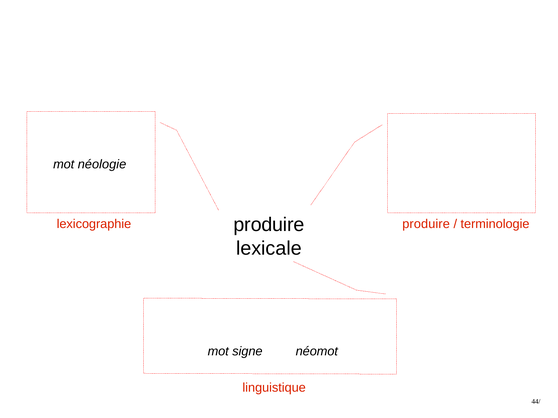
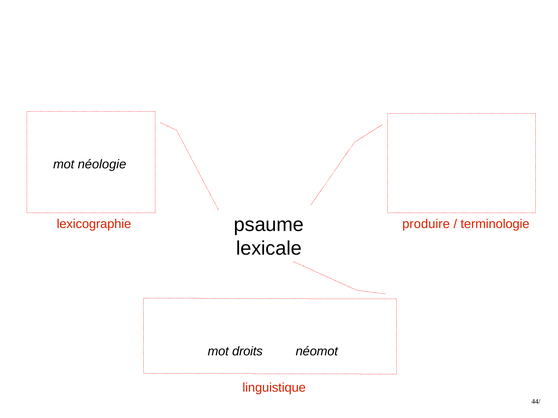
produire at (269, 225): produire -> psaume
signe: signe -> droits
